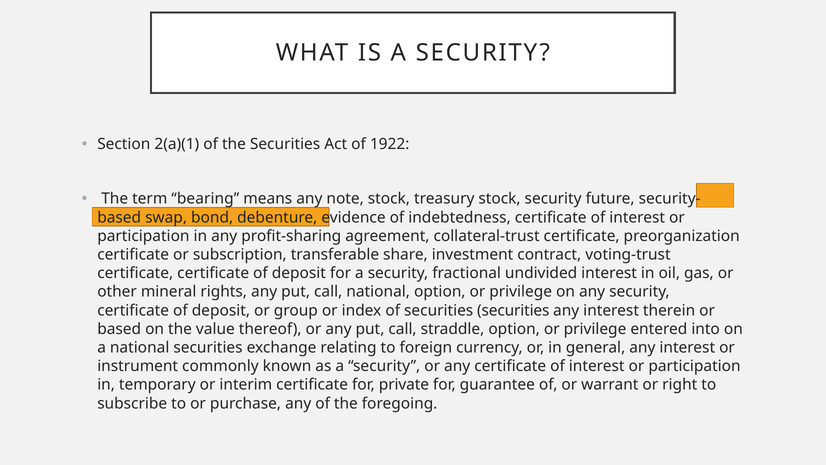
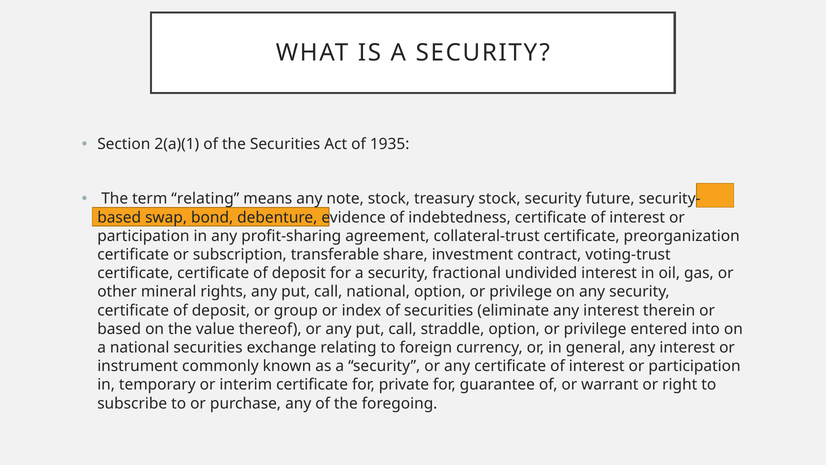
1922: 1922 -> 1935
term bearing: bearing -> relating
securities securities: securities -> eliminate
